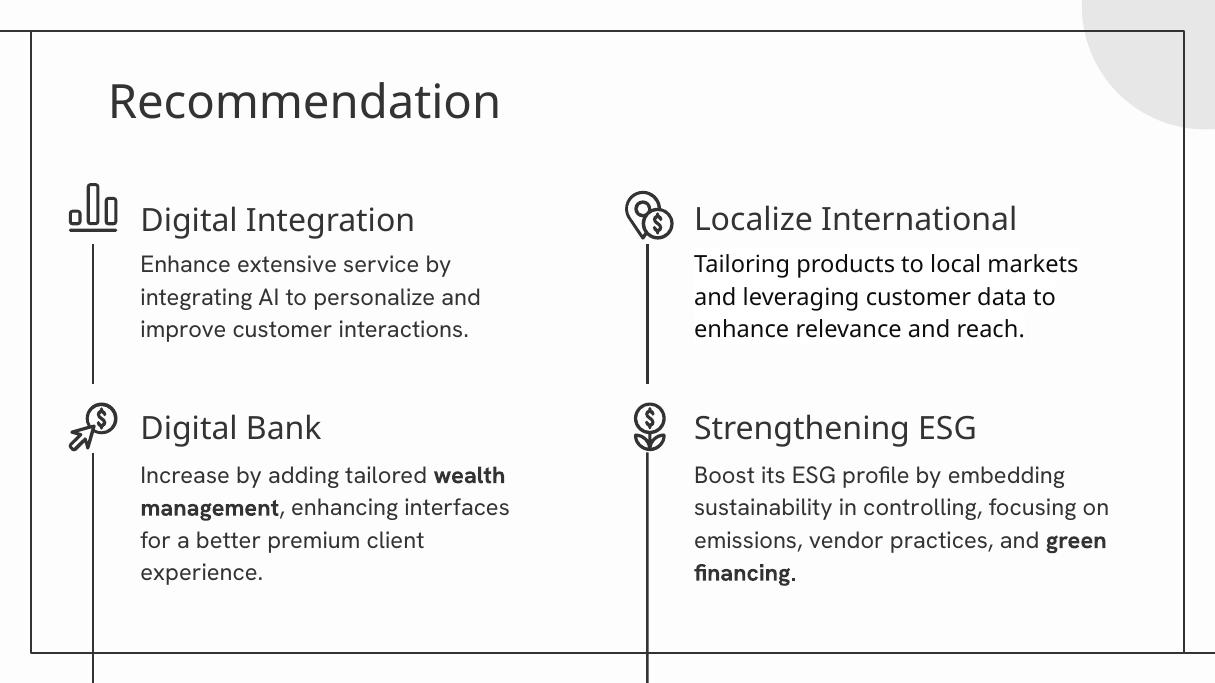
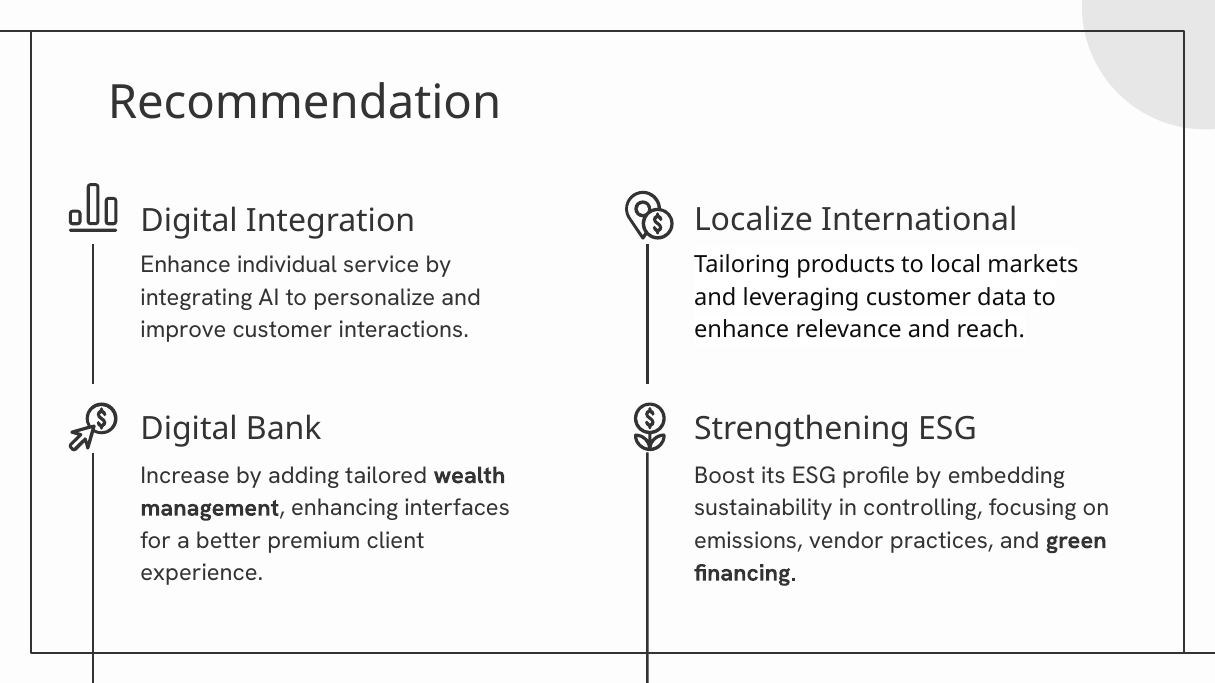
extensive: extensive -> individual
